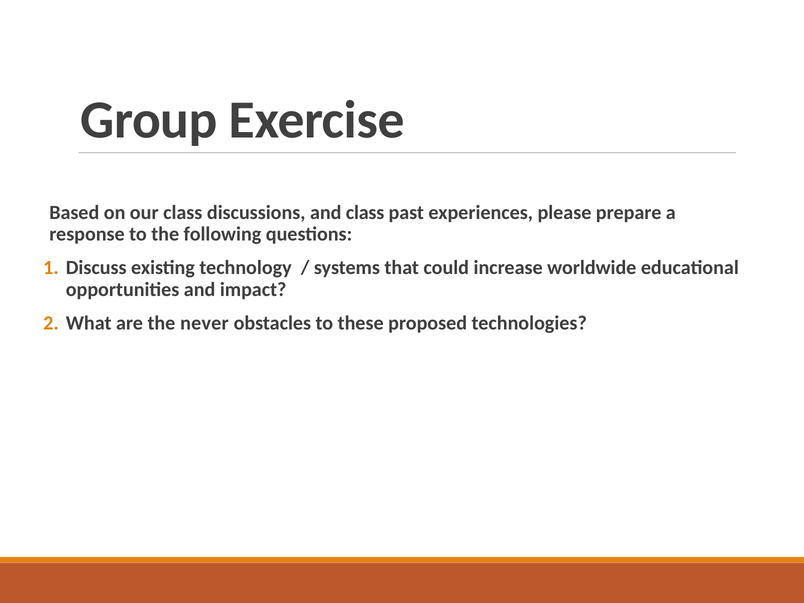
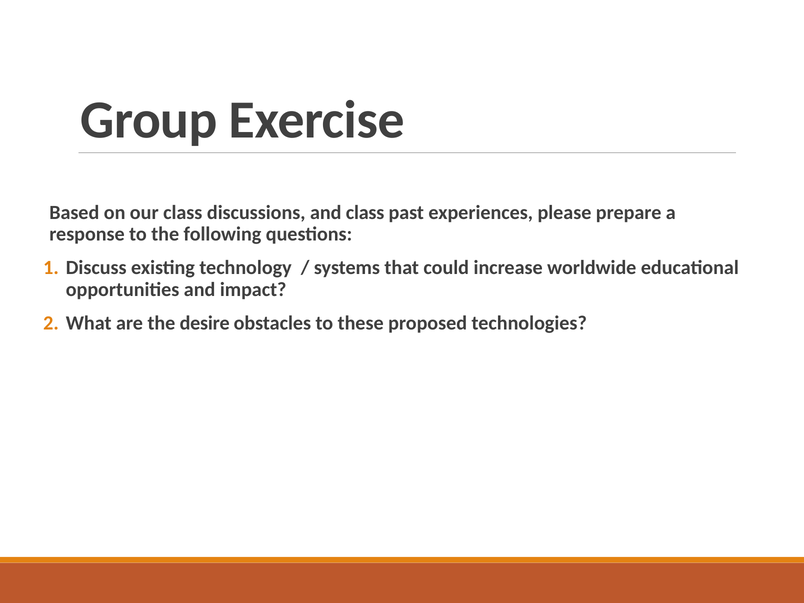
never: never -> desire
